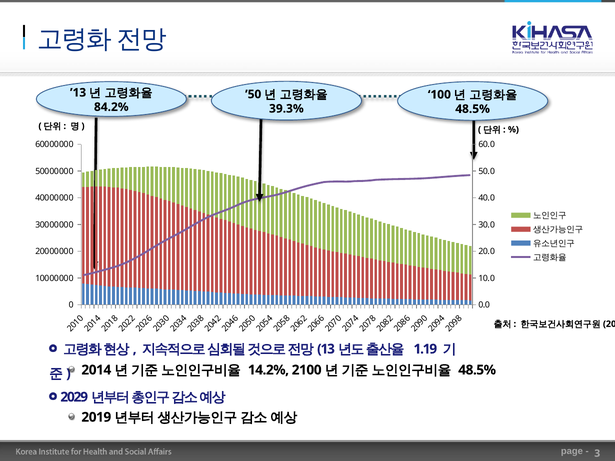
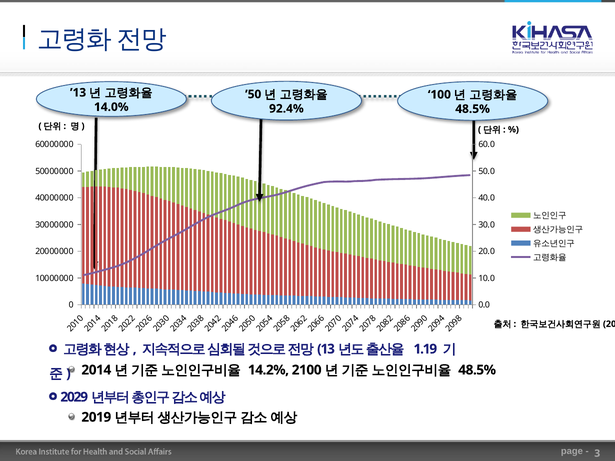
84.2%: 84.2% -> 14.0%
39.3%: 39.3% -> 92.4%
